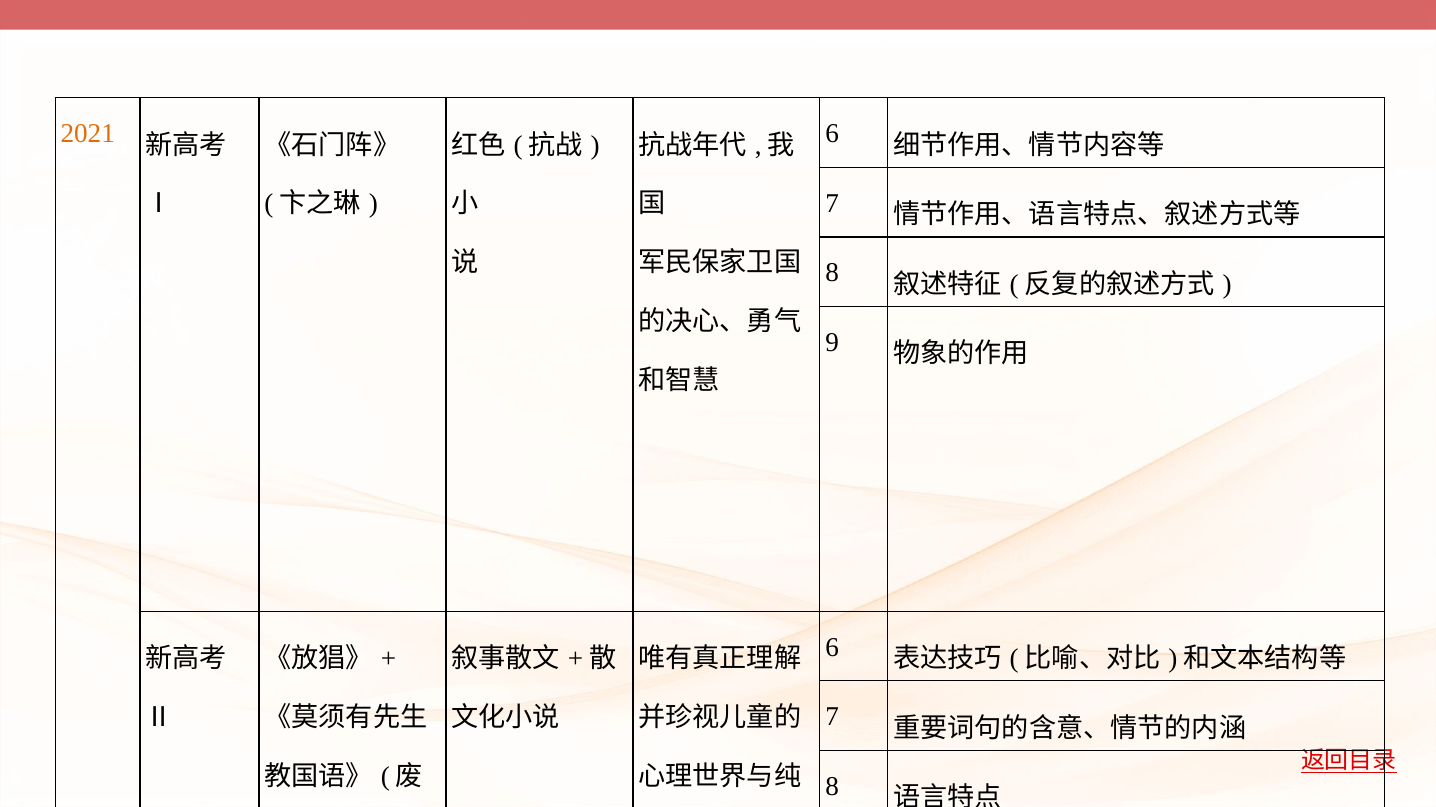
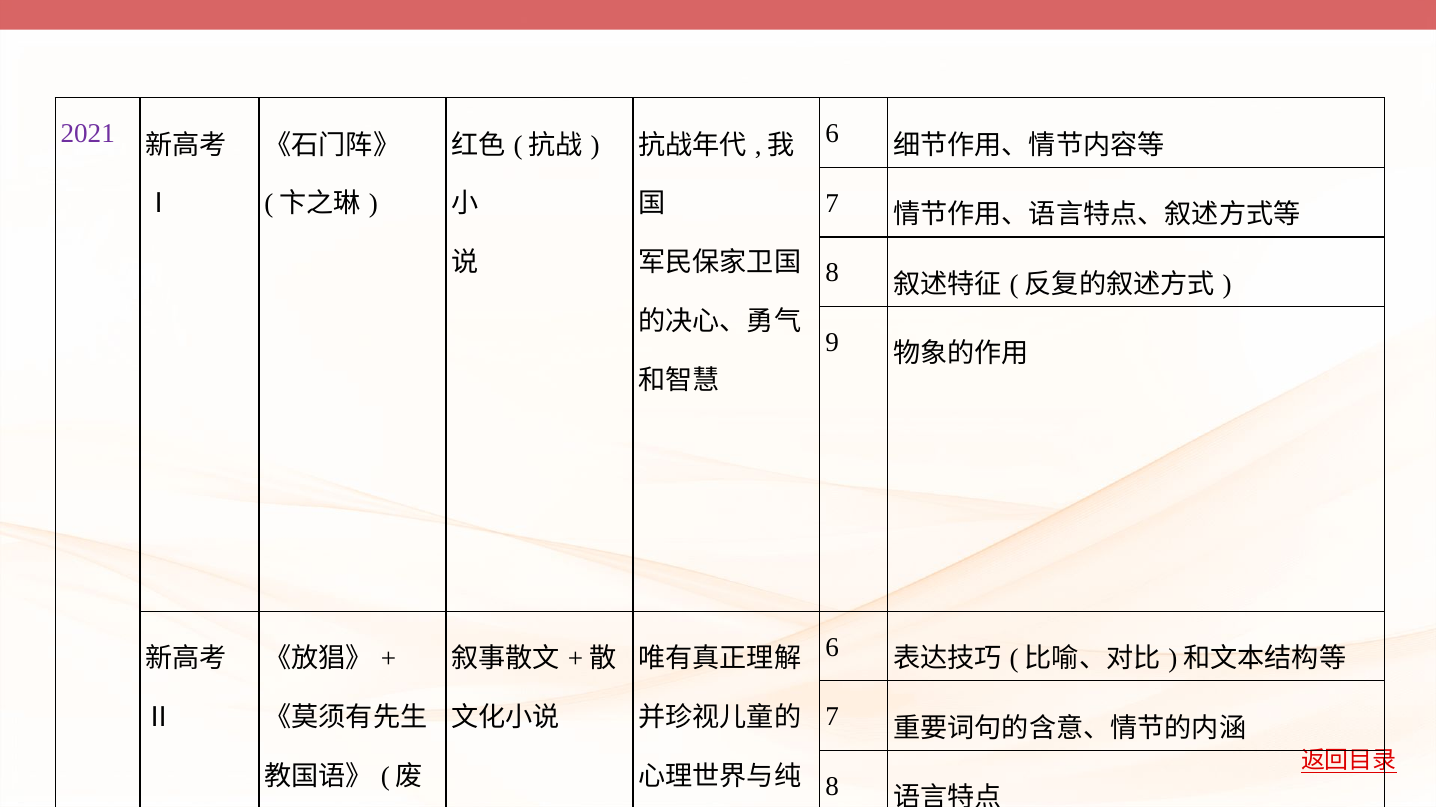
2021 colour: orange -> purple
